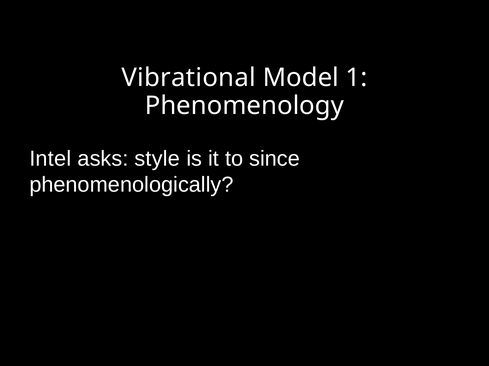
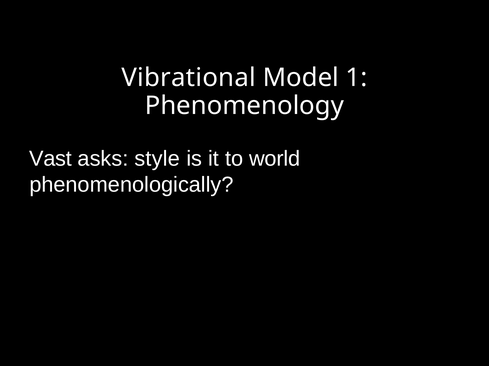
Intel: Intel -> Vast
since: since -> world
